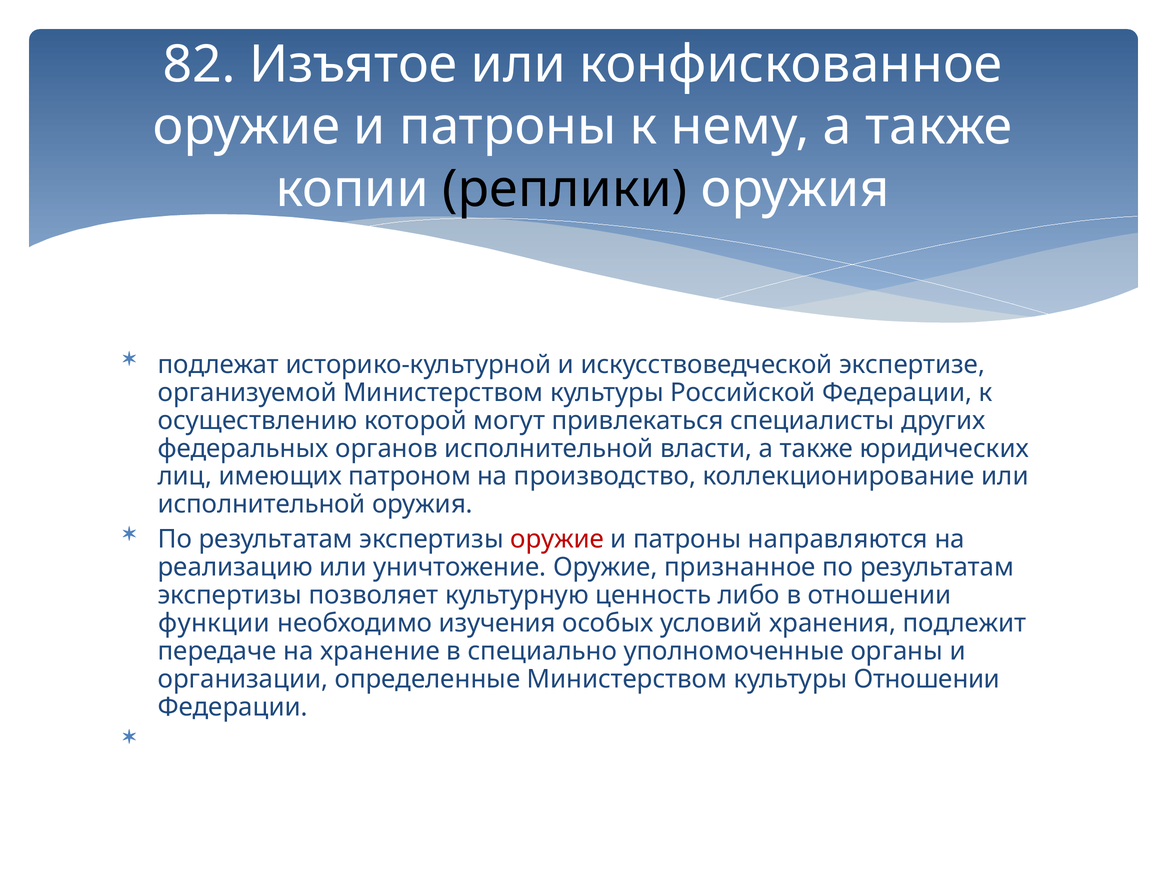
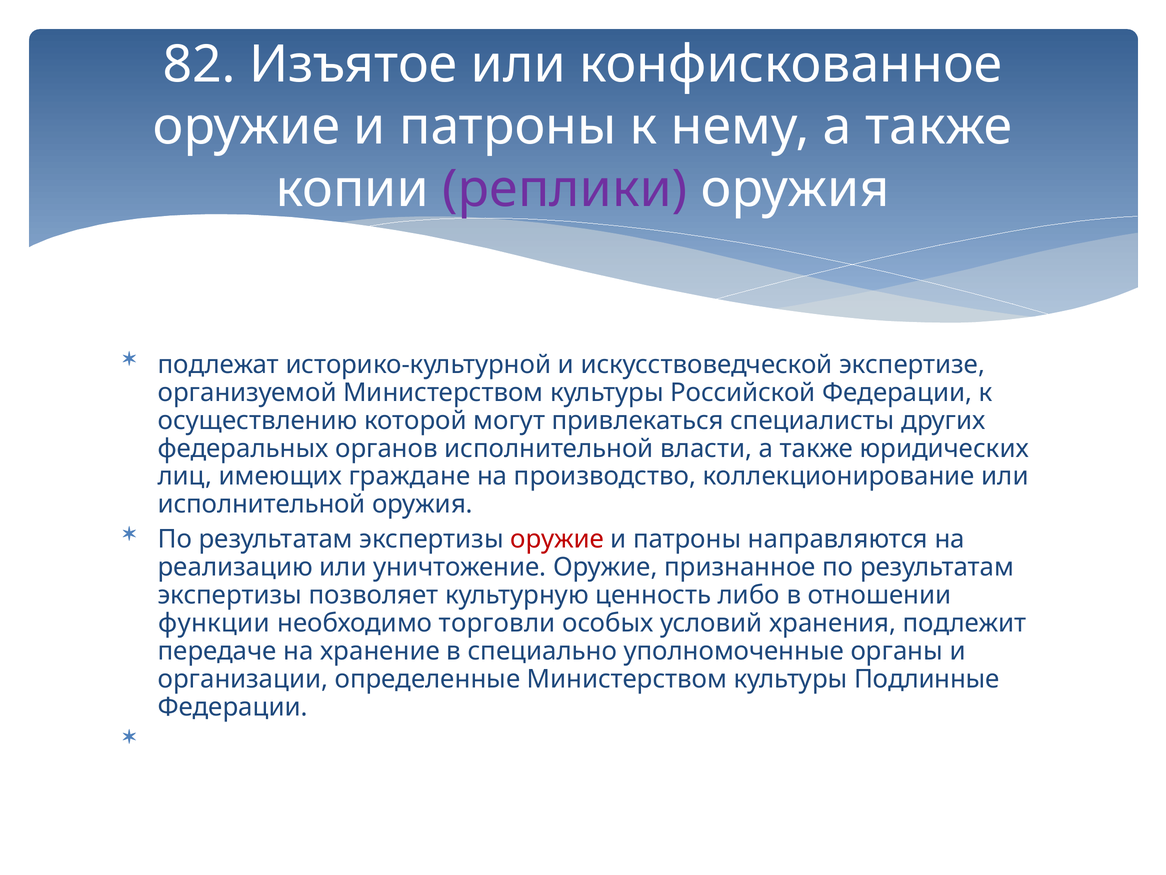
реплики colour: black -> purple
патроном: патроном -> граждане
изучения: изучения -> торговли
культуры Отношении: Отношении -> Подлинные
